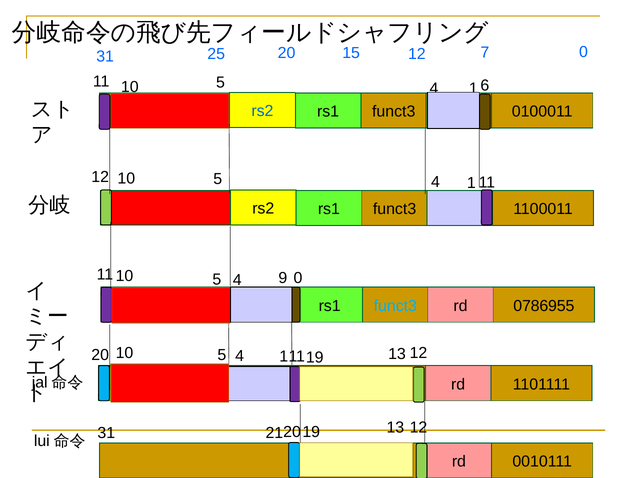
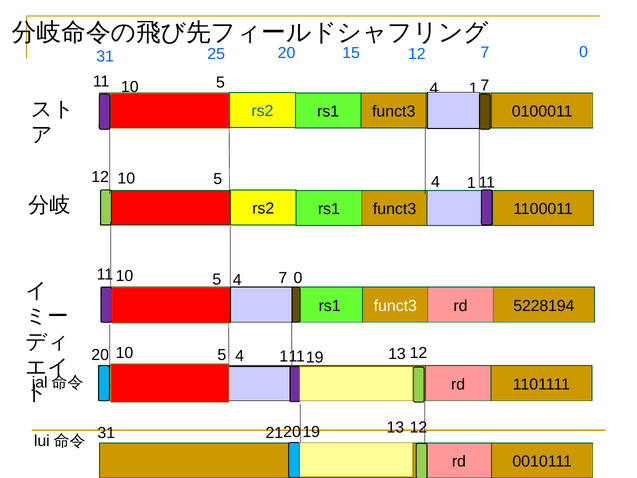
6 at (485, 86): 6 -> 7
4 9: 9 -> 7
funct3 at (395, 306) colour: light blue -> white
0786955: 0786955 -> 5228194
